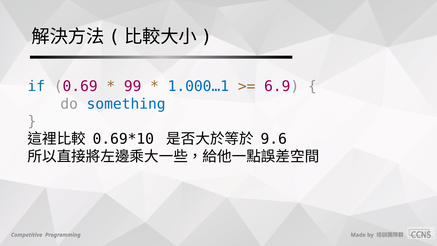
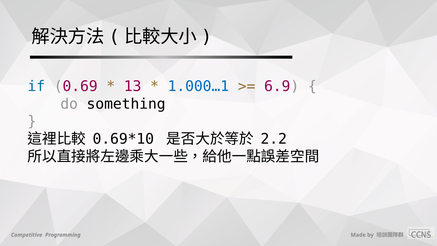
99: 99 -> 13
something colour: blue -> black
9.6: 9.6 -> 2.2
